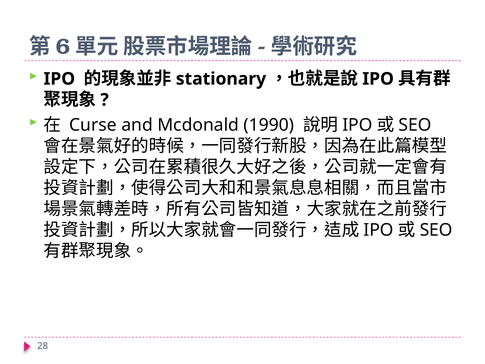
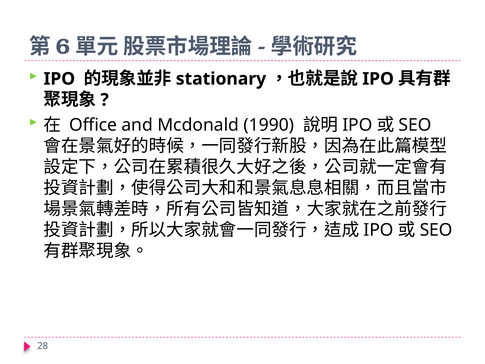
Curse: Curse -> Office
